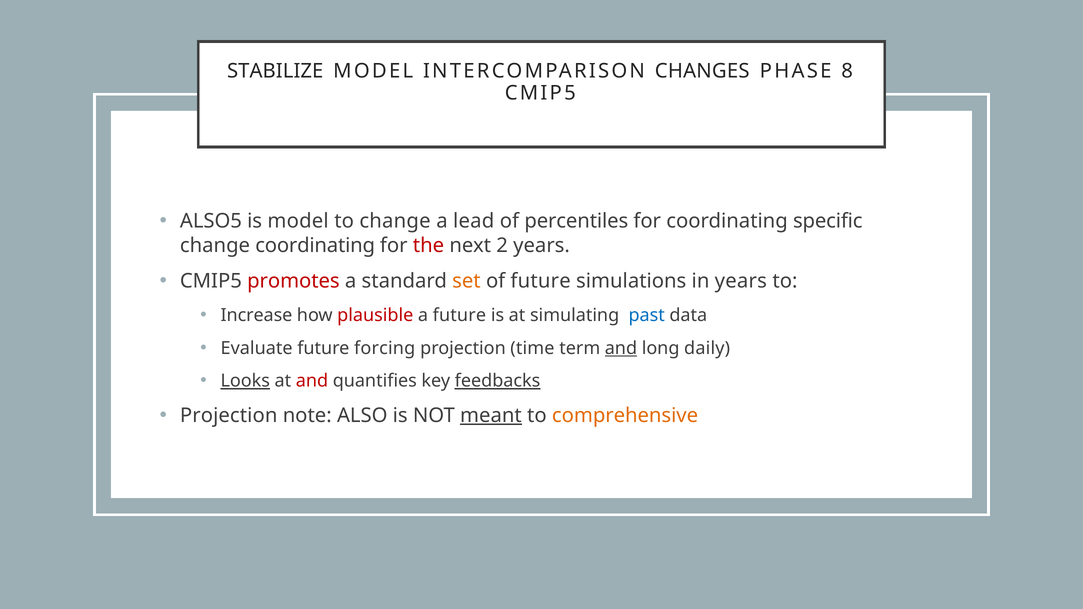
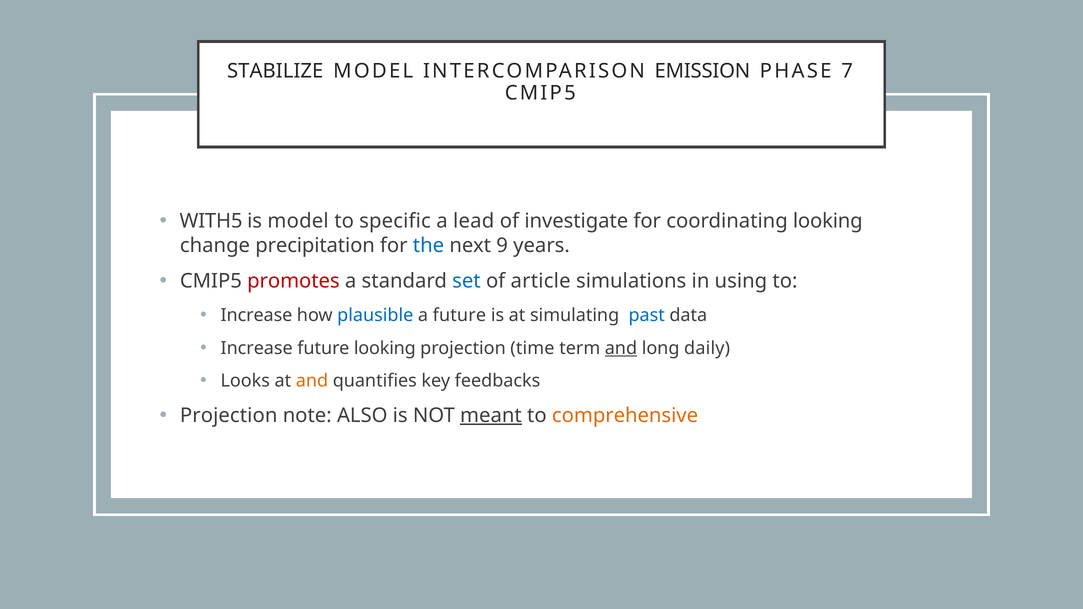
CHANGES: CHANGES -> EMISSION
8: 8 -> 7
ALSO5: ALSO5 -> WITH5
to change: change -> specific
percentiles: percentiles -> investigate
coordinating specific: specific -> looking
change coordinating: coordinating -> precipitation
the colour: red -> blue
2: 2 -> 9
set colour: orange -> blue
of future: future -> article
in years: years -> using
plausible colour: red -> blue
Evaluate at (257, 348): Evaluate -> Increase
future forcing: forcing -> looking
Looks underline: present -> none
and at (312, 381) colour: red -> orange
feedbacks underline: present -> none
